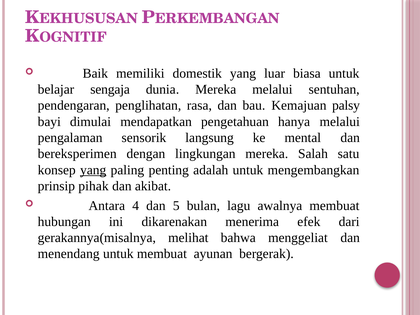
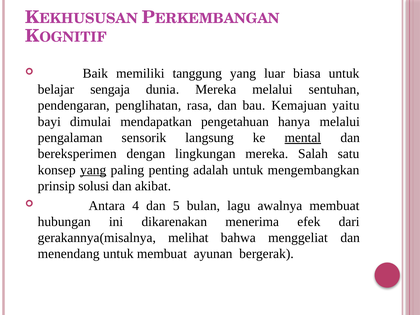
domestik: domestik -> tanggung
palsy: palsy -> yaitu
mental underline: none -> present
pihak: pihak -> solusi
